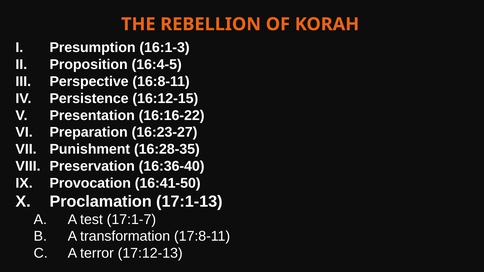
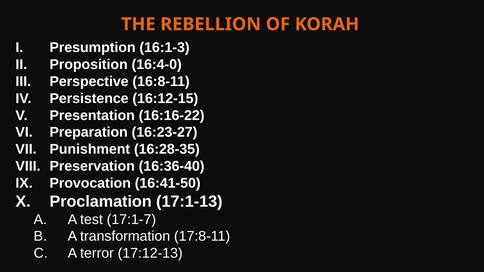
16:4-5: 16:4-5 -> 16:4-0
